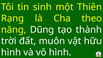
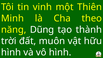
sinh: sinh -> vinh
Rạng: Rạng -> Minh
